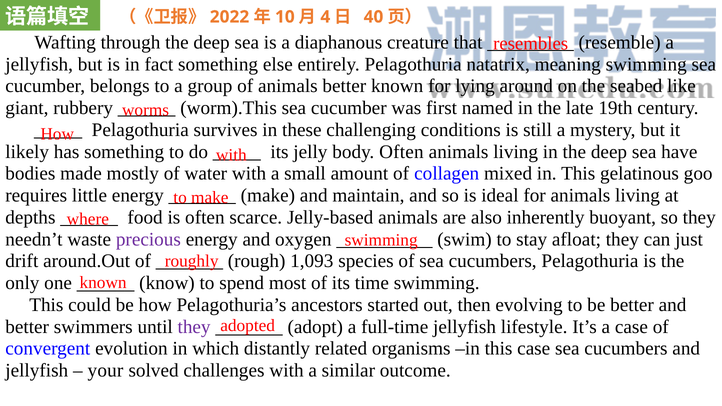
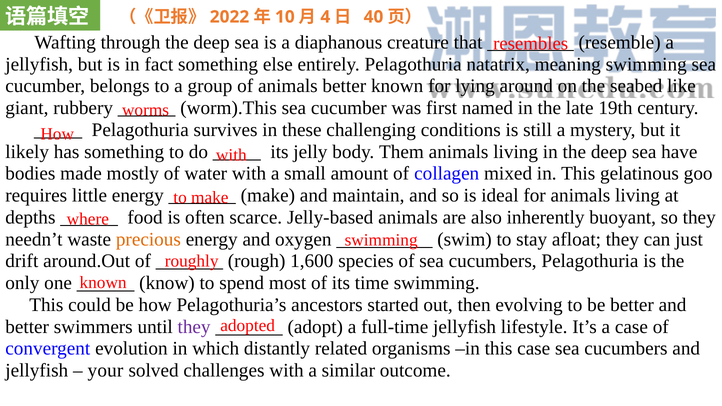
body Often: Often -> Them
precious colour: purple -> orange
1,093: 1,093 -> 1,600
